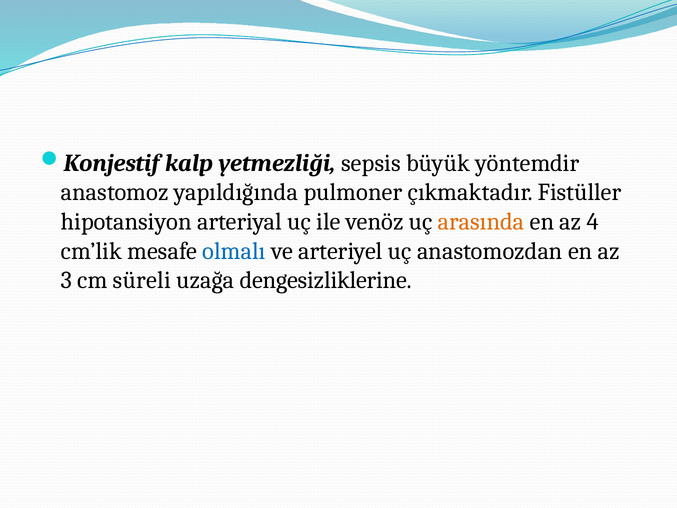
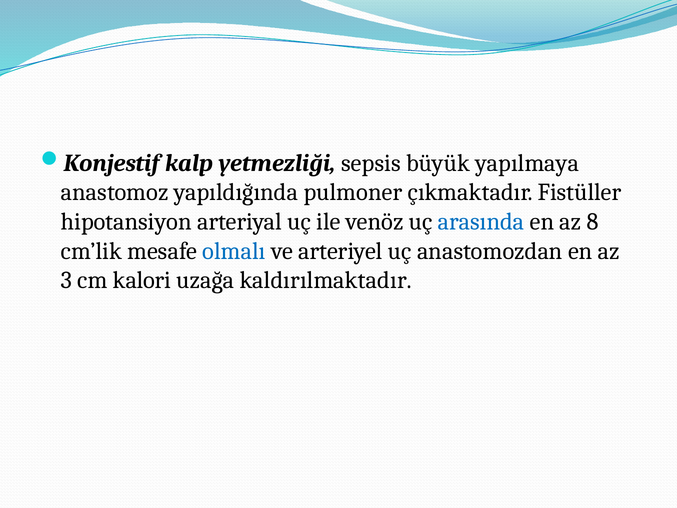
yöntemdir: yöntemdir -> yapılmaya
arasında colour: orange -> blue
4: 4 -> 8
süreli: süreli -> kalori
dengesizliklerine: dengesizliklerine -> kaldırılmaktadır
